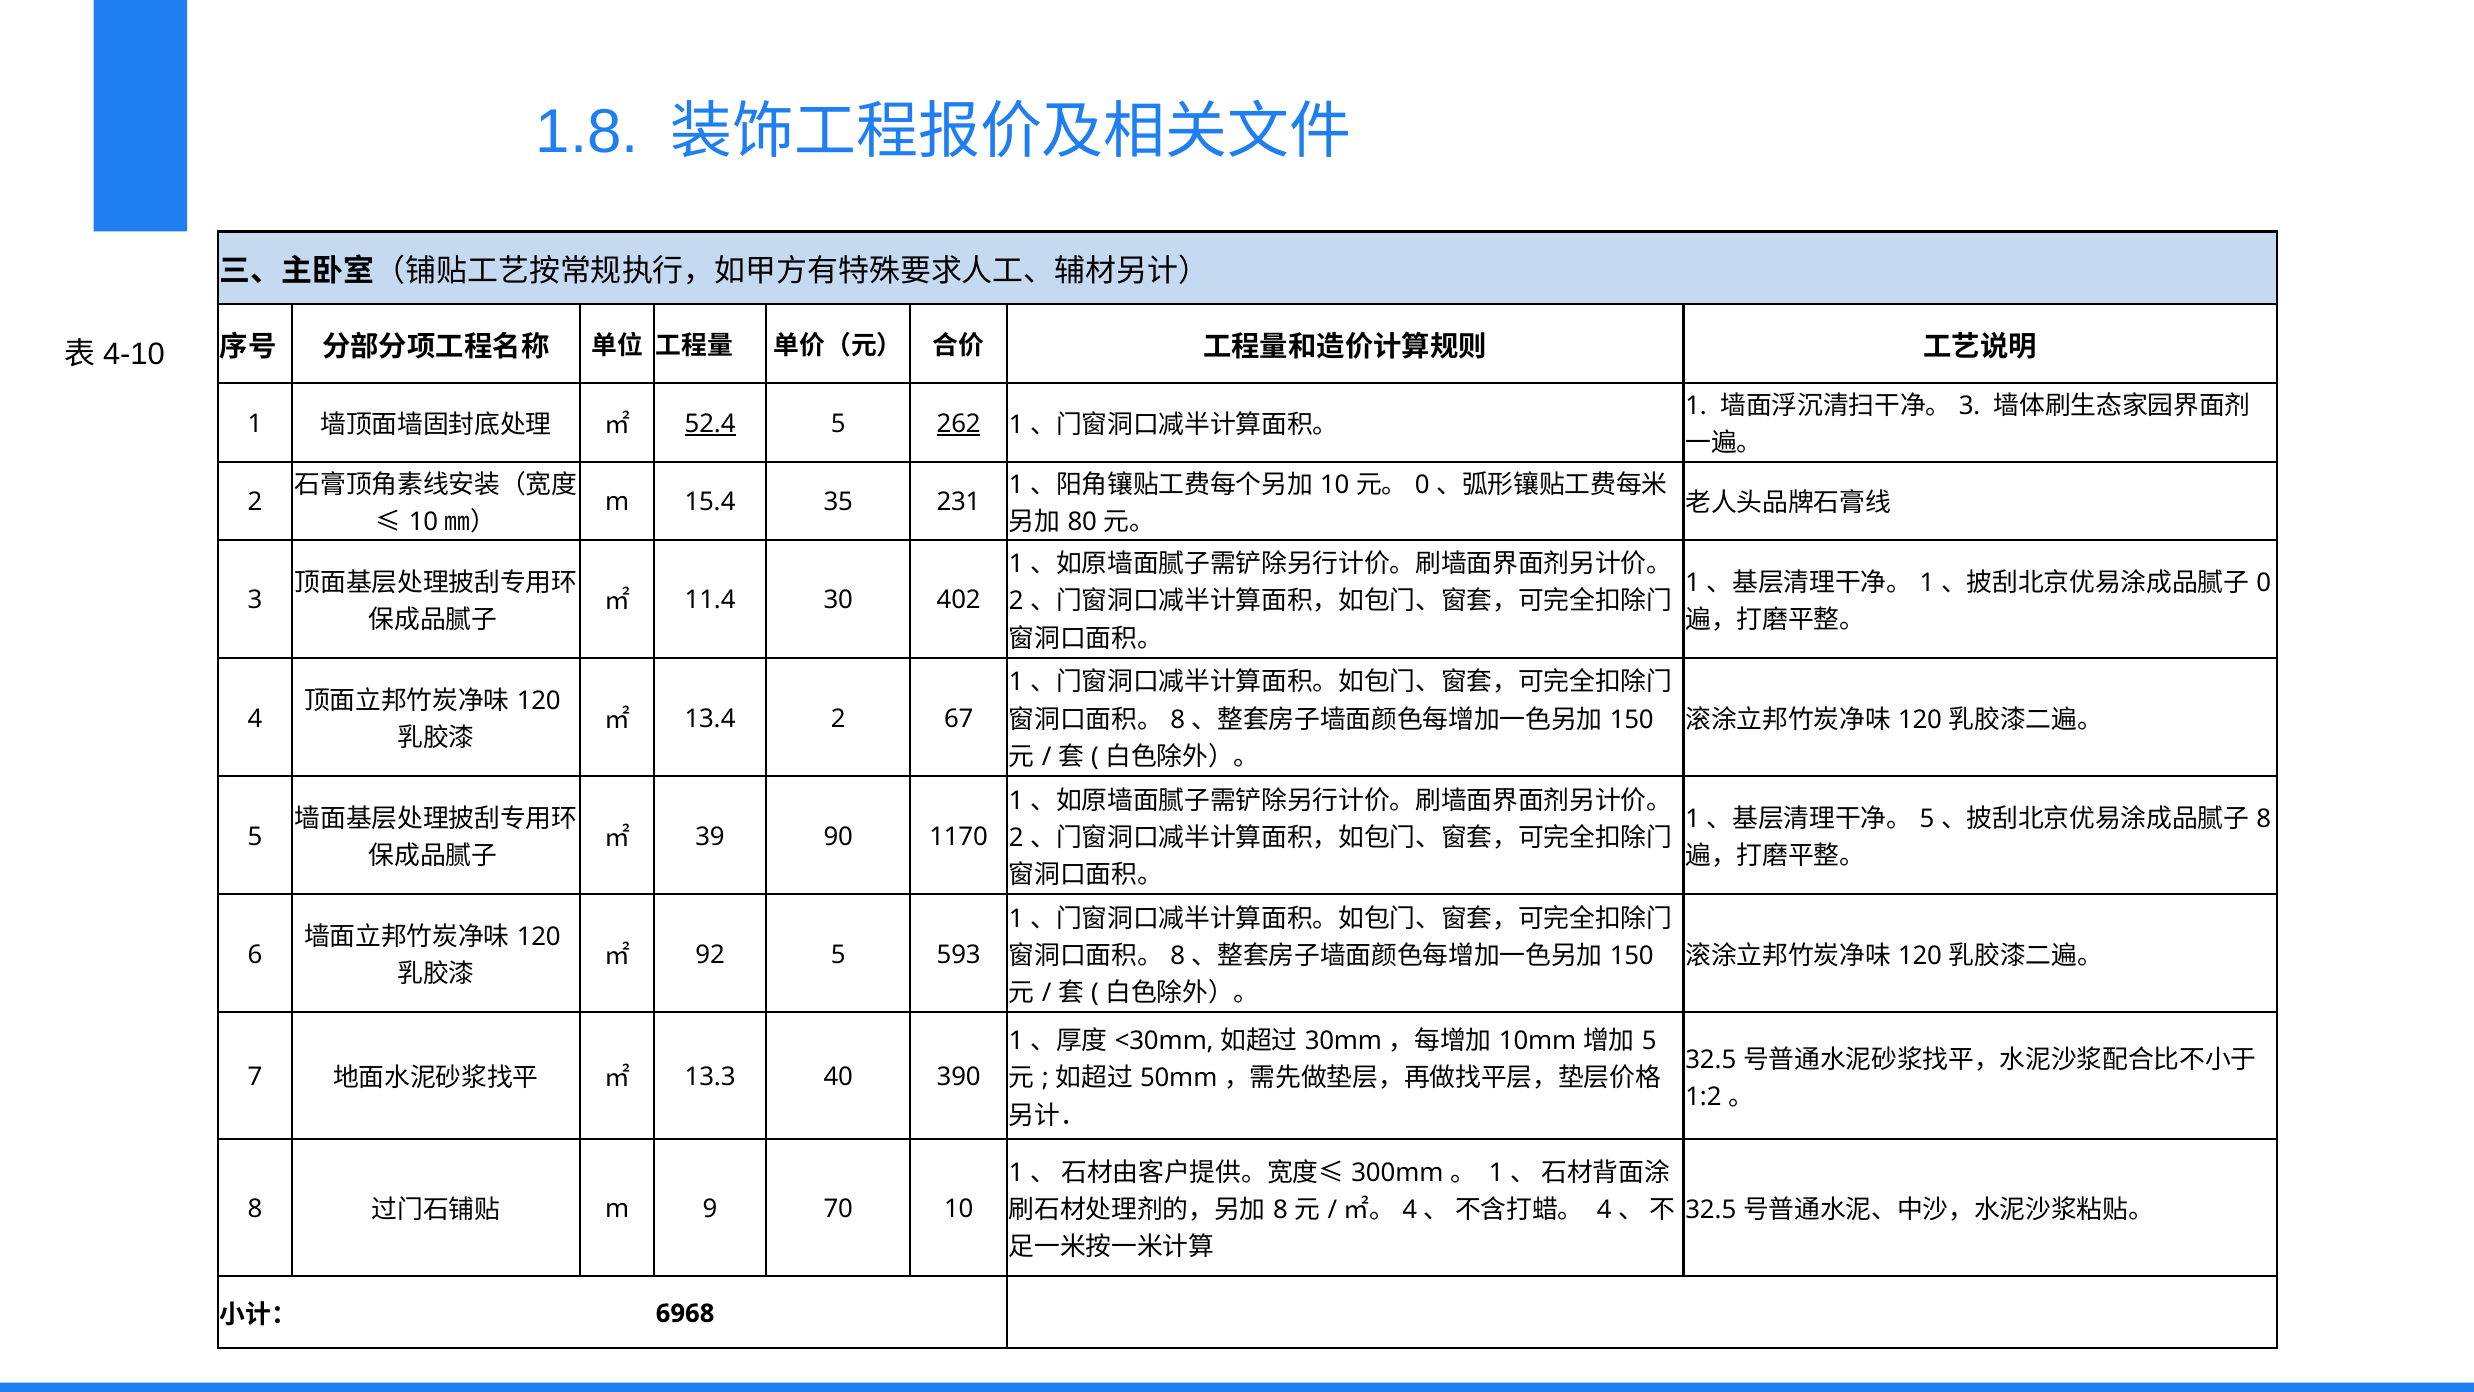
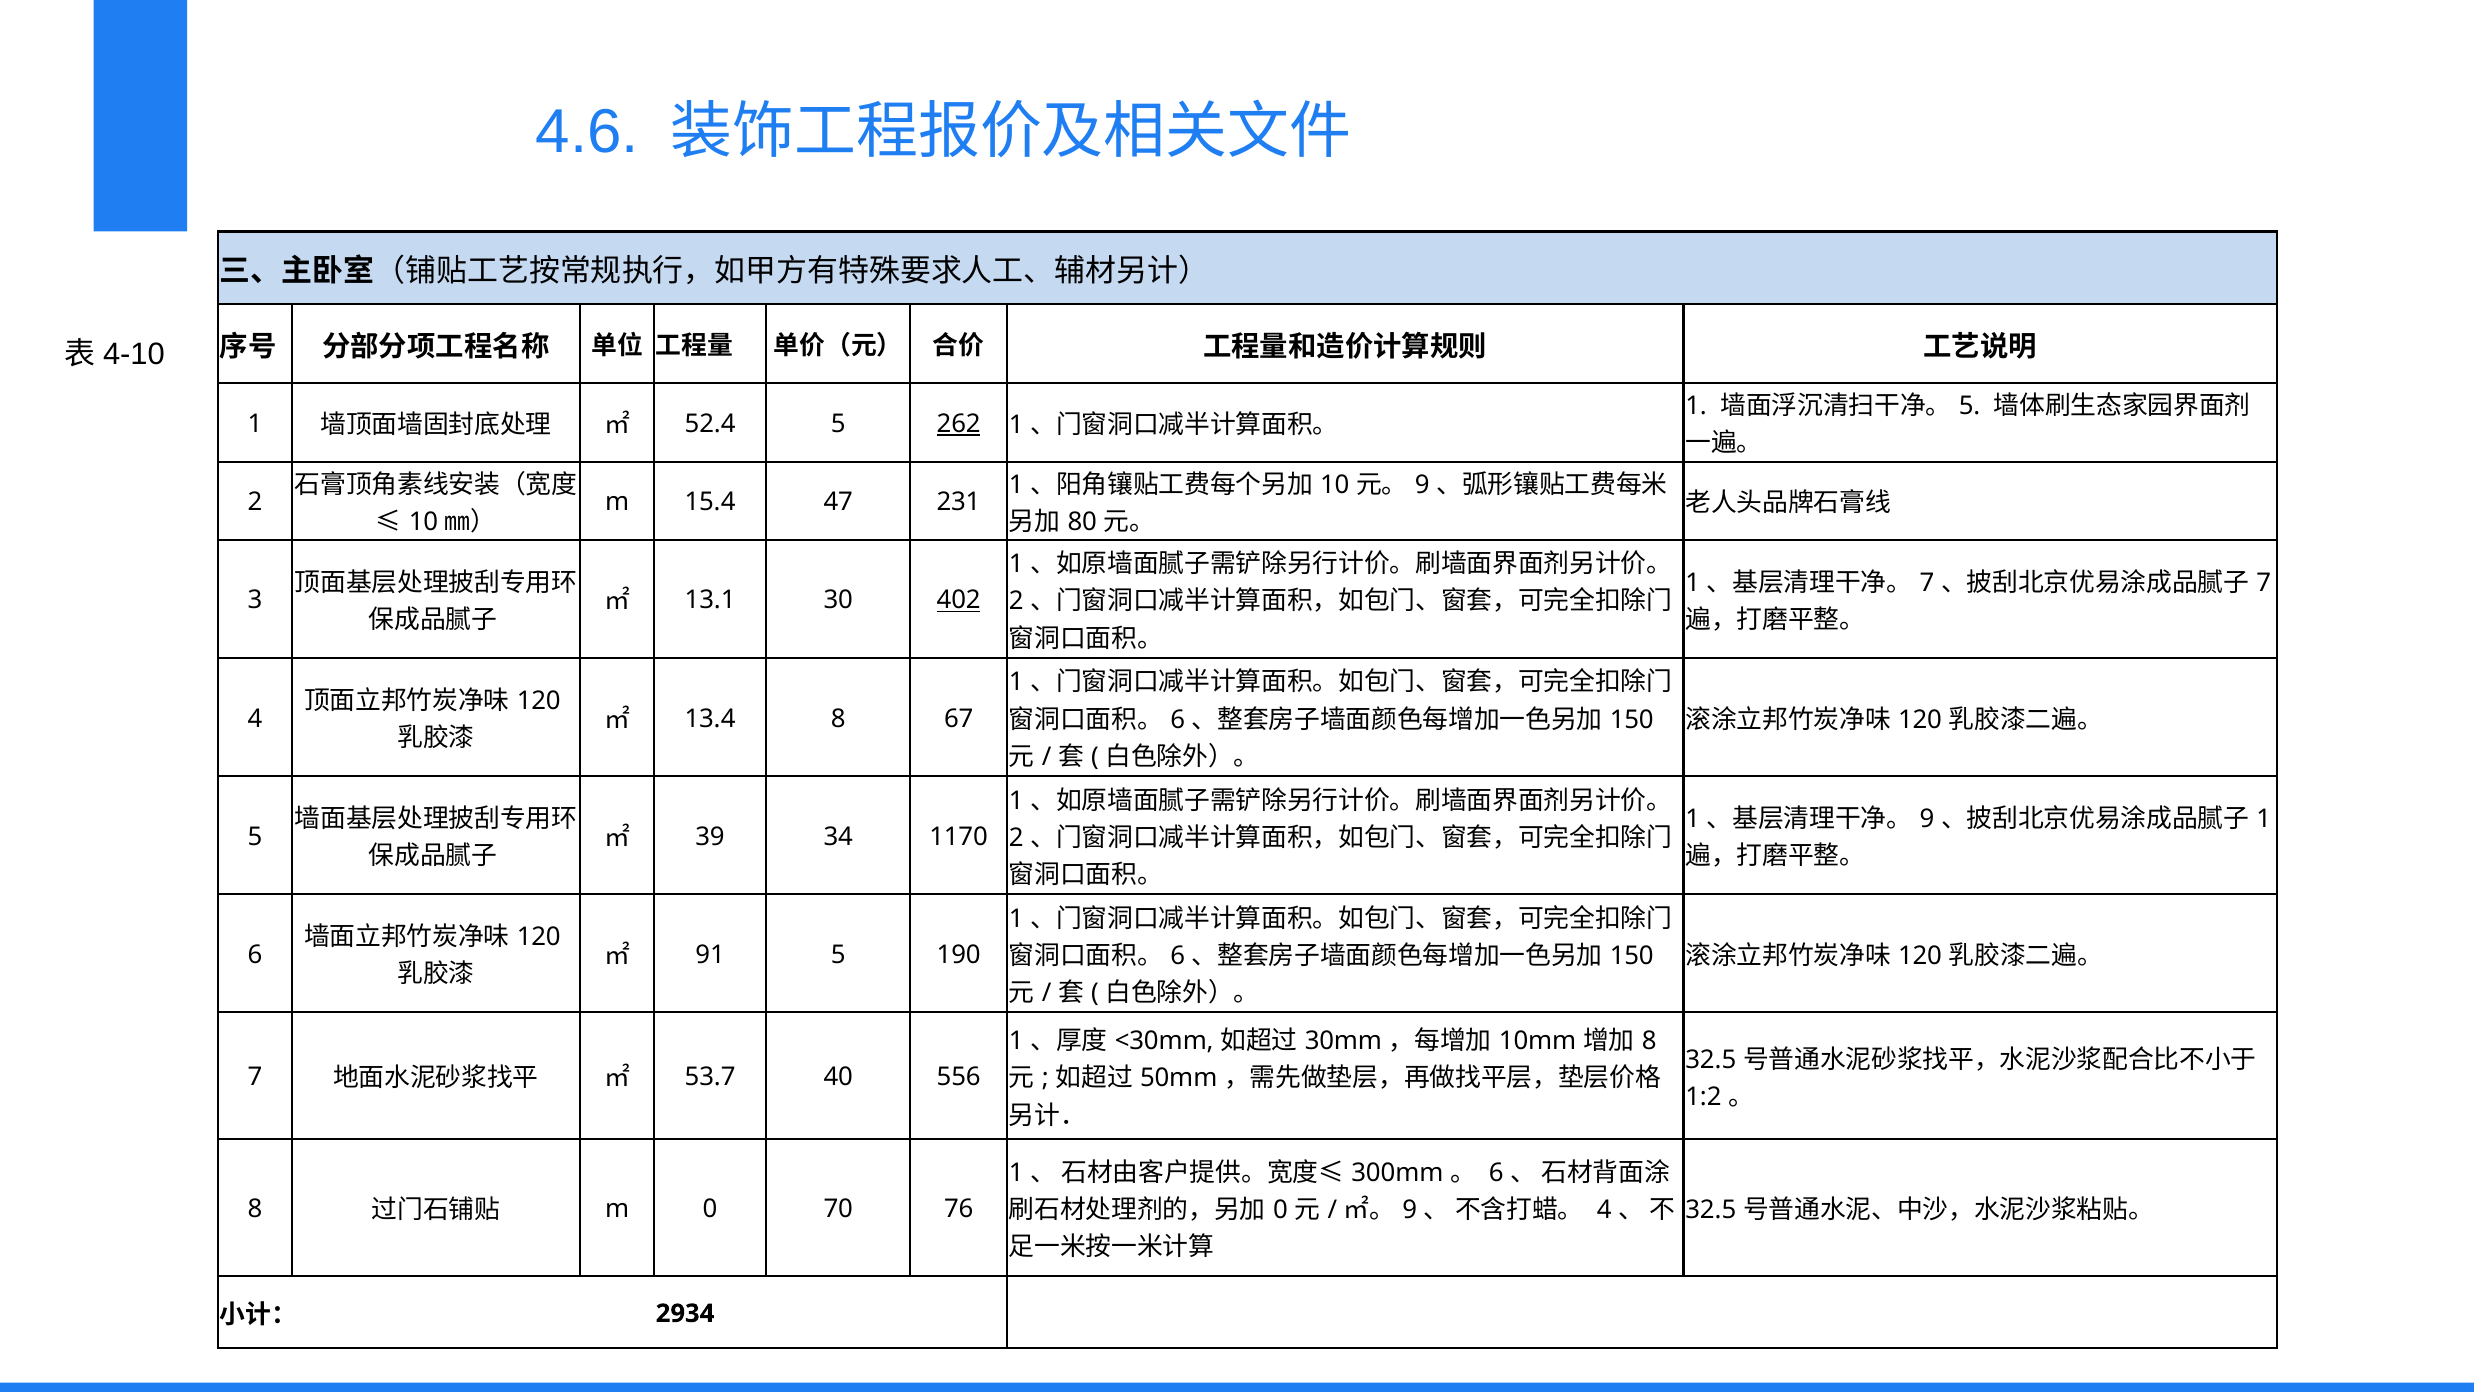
1.8: 1.8 -> 4.6
3 at (1970, 406): 3 -> 5
52.4 underline: present -> none
0 at (1422, 485): 0 -> 9
35: 35 -> 47
1 at (1927, 583): 1 -> 7
0 at (2264, 583): 0 -> 7
11.4: 11.4 -> 13.1
402 underline: none -> present
13.4 2: 2 -> 8
8 at (1178, 719): 8 -> 6
5 at (1927, 819): 5 -> 9
8 at (2264, 819): 8 -> 1
90: 90 -> 34
92: 92 -> 91
593: 593 -> 190
8 at (1178, 955): 8 -> 6
5 at (1649, 1041): 5 -> 8
13.3: 13.3 -> 53.7
390: 390 -> 556
1 at (1496, 1173): 1 -> 6
8 at (1280, 1210): 8 -> 0
4 at (1410, 1210): 4 -> 9
m 9: 9 -> 0
70 10: 10 -> 76
6968: 6968 -> 2934
